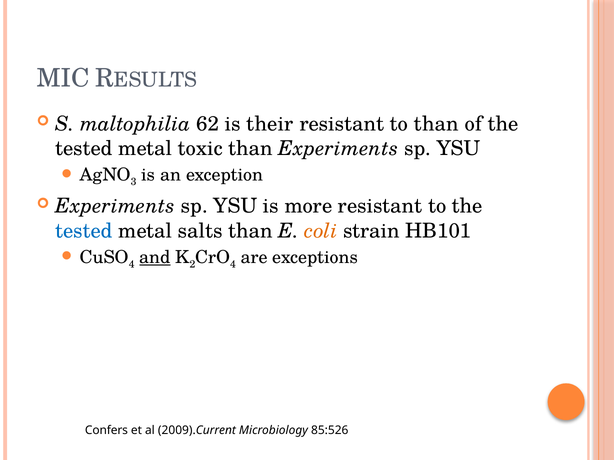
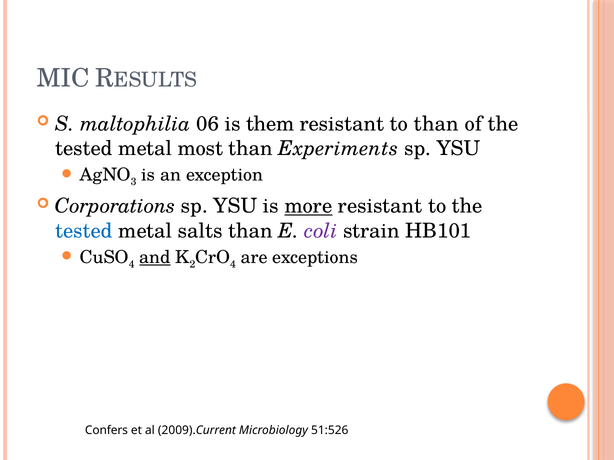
62: 62 -> 06
their: their -> them
toxic: toxic -> most
Experiments at (115, 206): Experiments -> Corporations
more underline: none -> present
coli colour: orange -> purple
85:526: 85:526 -> 51:526
